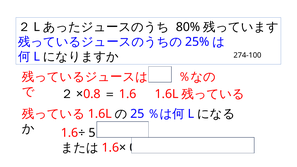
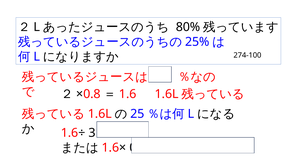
5: 5 -> 3
